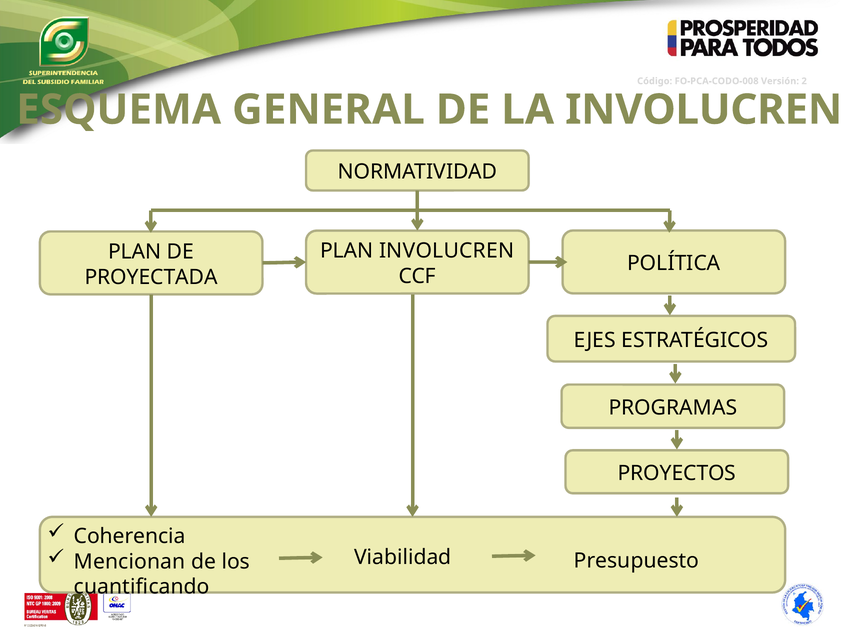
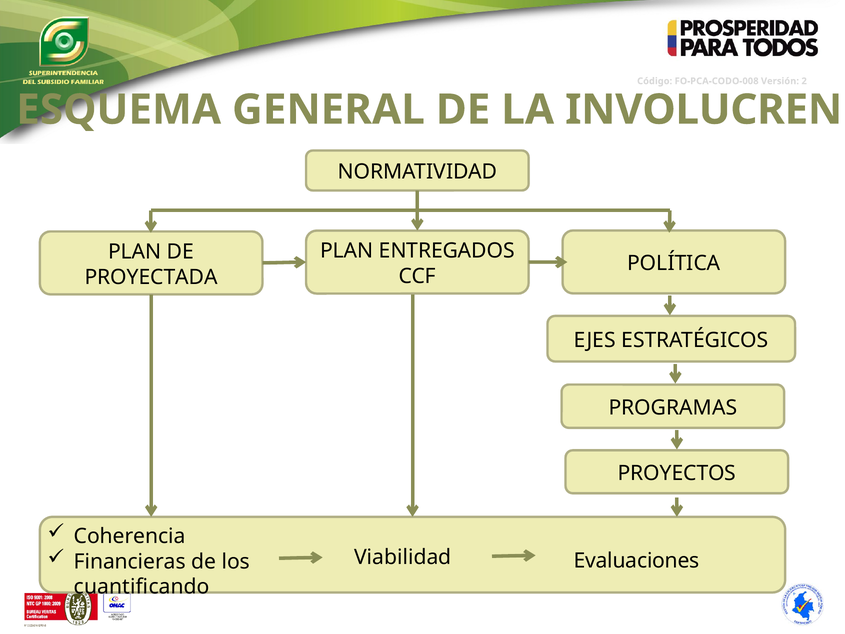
PLAN INVOLUCREN: INVOLUCREN -> ENTREGADOS
Mencionan: Mencionan -> Financieras
Presupuesto: Presupuesto -> Evaluaciones
